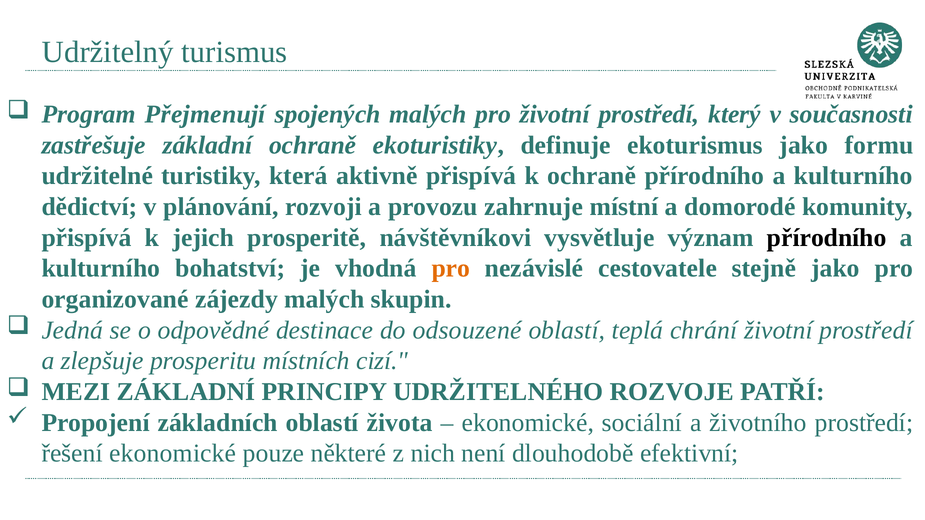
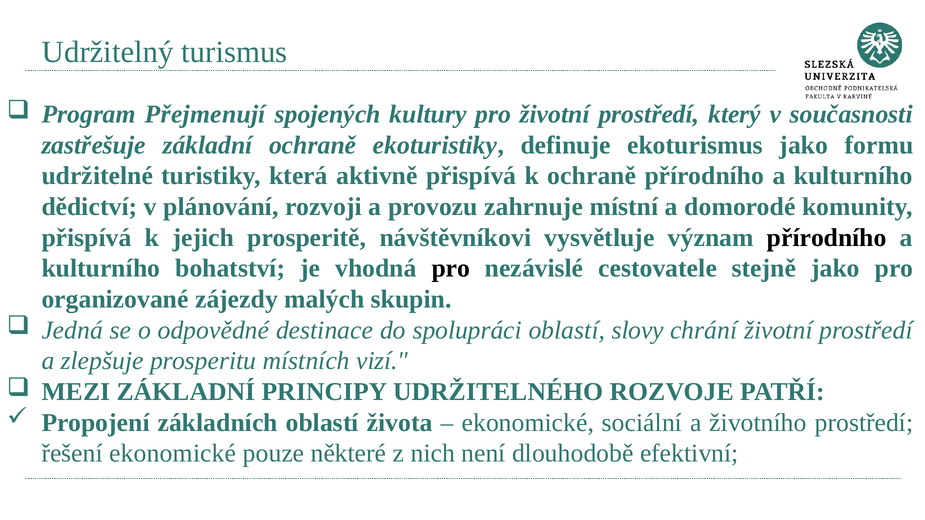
spojených malých: malých -> kultury
pro at (451, 269) colour: orange -> black
odsouzené: odsouzené -> spolupráci
teplá: teplá -> slovy
cizí: cizí -> vizí
